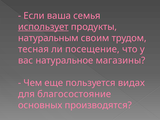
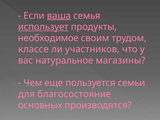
ваша underline: none -> present
натуральным: натуральным -> необходимое
тесная: тесная -> классе
посещение: посещение -> участников
видах: видах -> семьи
